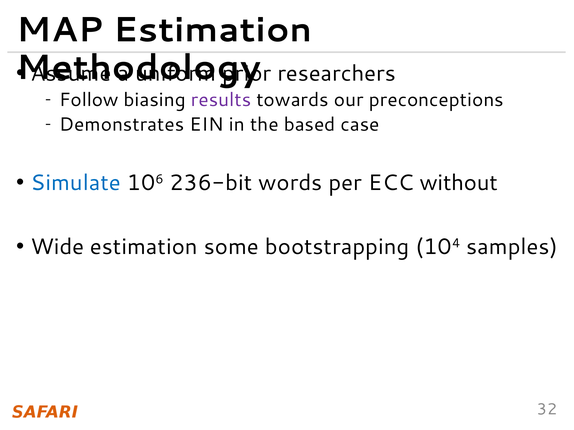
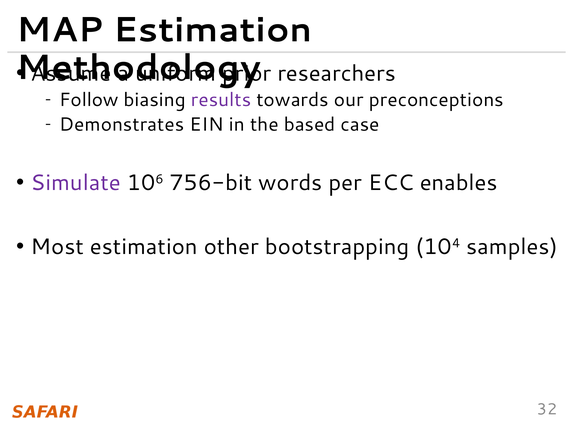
Simulate colour: blue -> purple
236-bit: 236-bit -> 756-bit
without: without -> enables
Wide: Wide -> Most
some: some -> other
